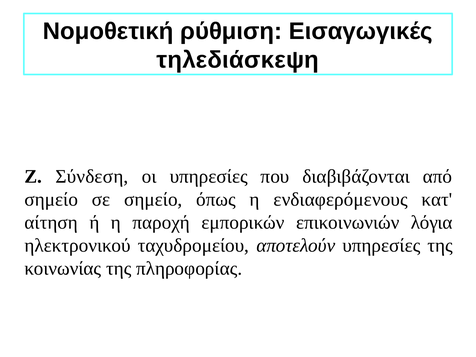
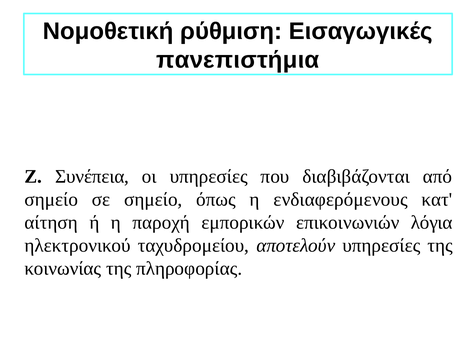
τηλεδιάσκεψη: τηλεδιάσκεψη -> πανεπιστήμια
Σύνδεση: Σύνδεση -> Συνέπεια
